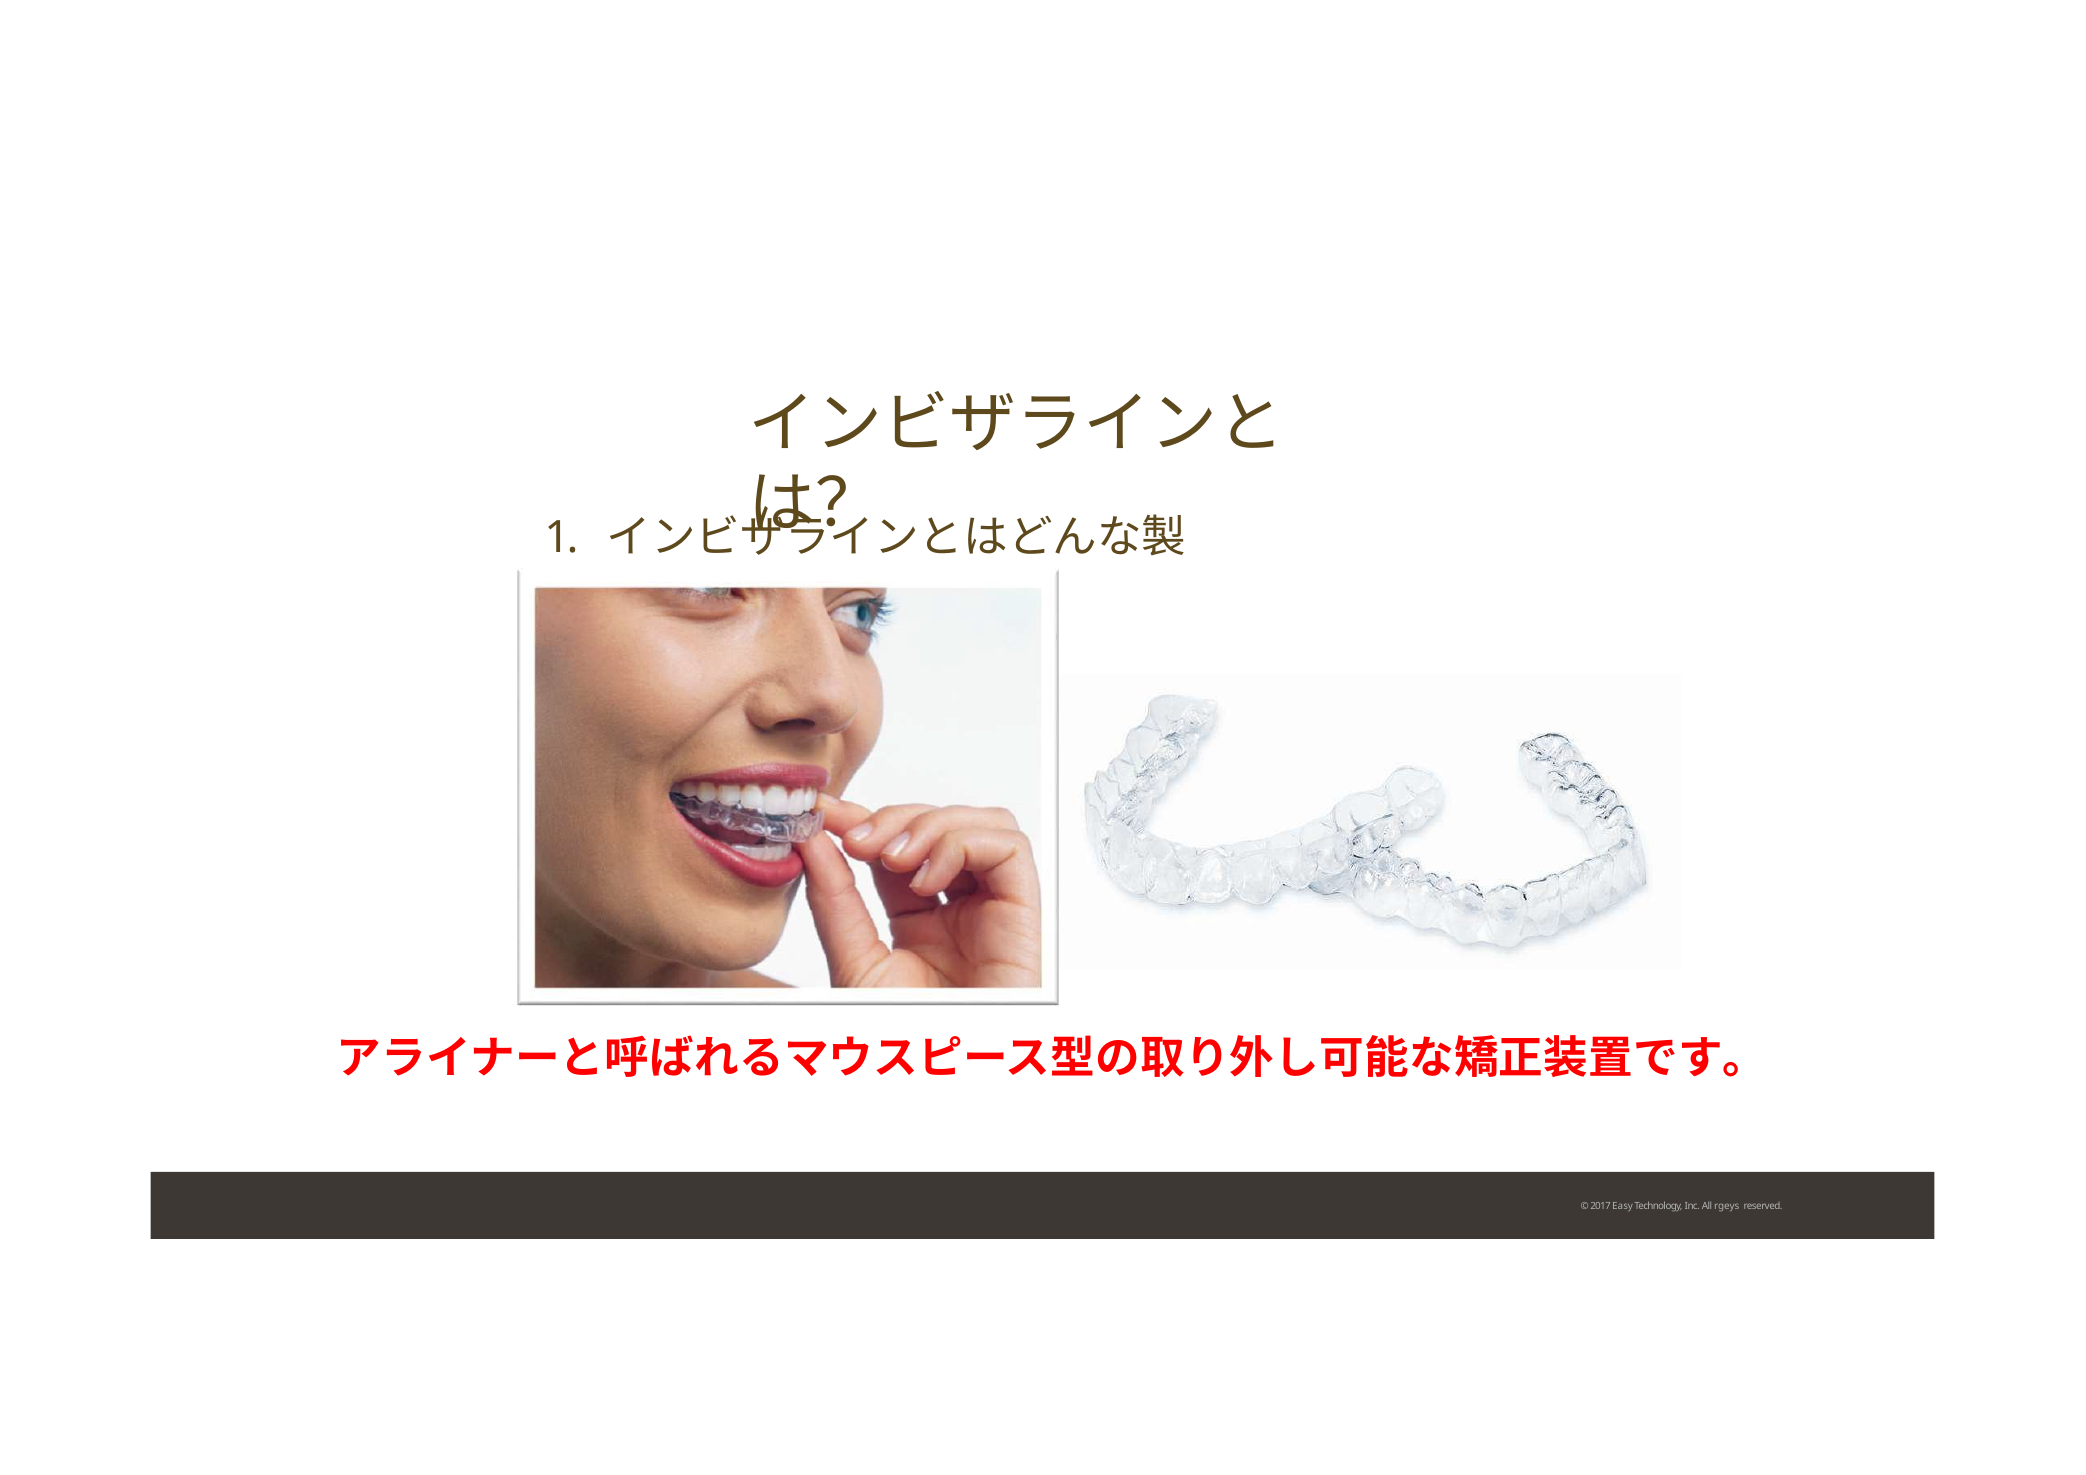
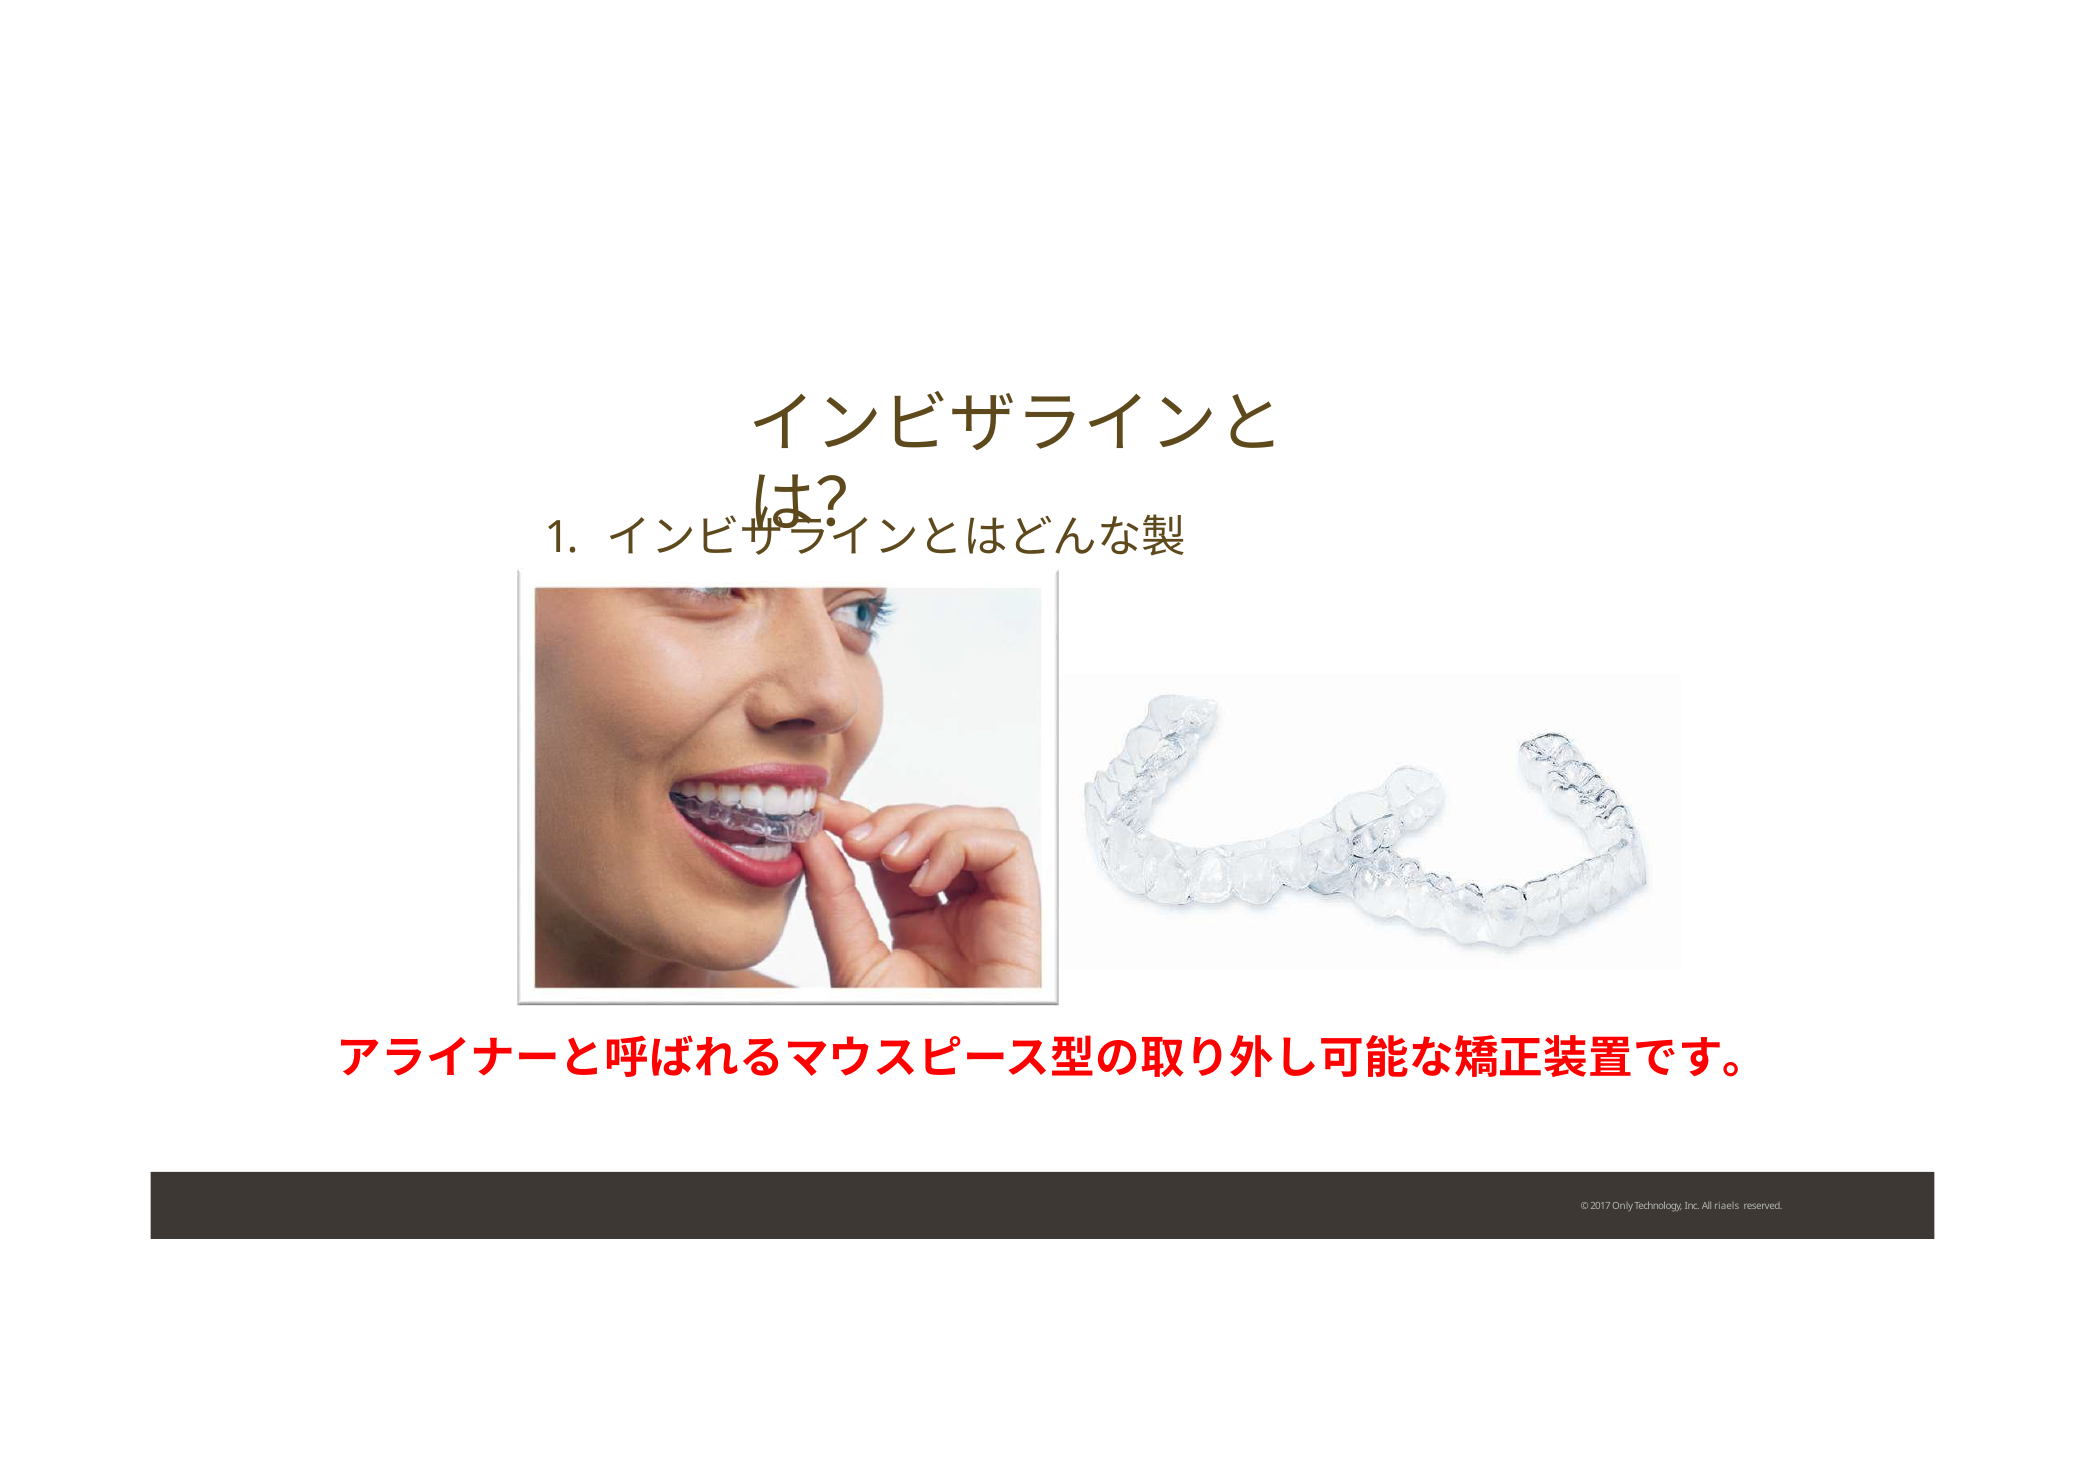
Easy: Easy -> Only
rgeys: rgeys -> riaels
